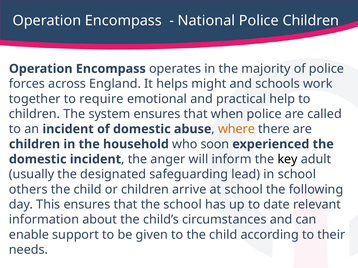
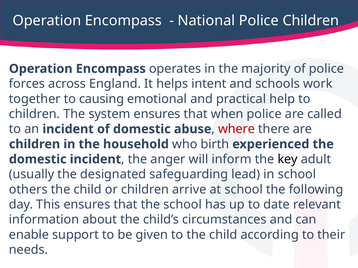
might: might -> intent
require: require -> causing
where colour: orange -> red
soon: soon -> birth
